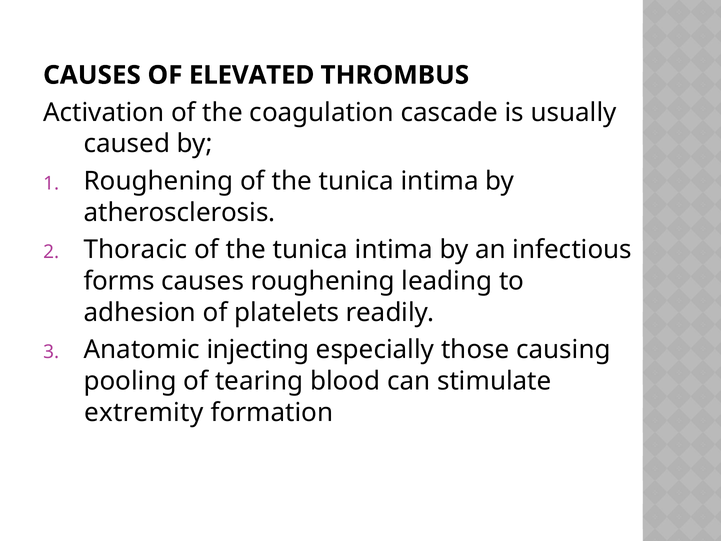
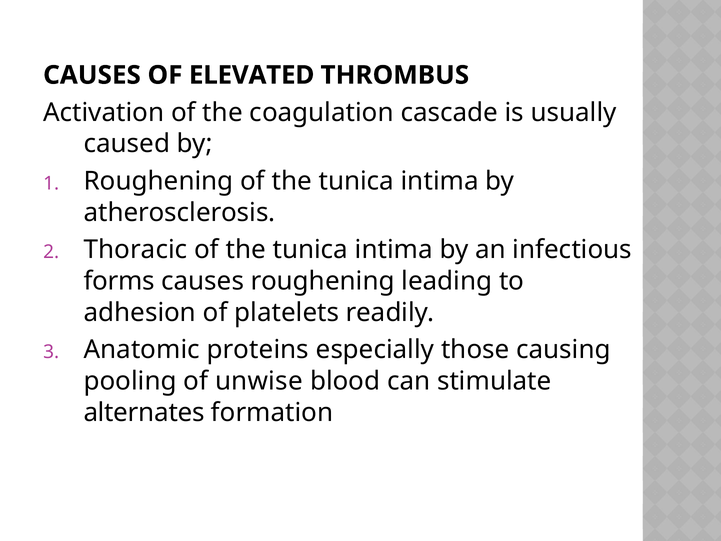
injecting: injecting -> proteins
tearing: tearing -> unwise
extremity: extremity -> alternates
